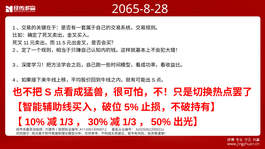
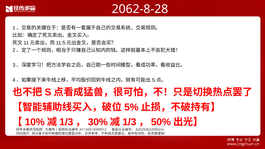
2065-8-28: 2065-8-28 -> 2062-8-28
